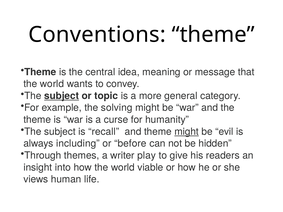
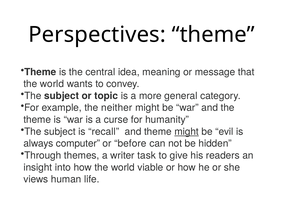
Conventions: Conventions -> Perspectives
subject at (62, 96) underline: present -> none
solving: solving -> neither
including: including -> computer
play: play -> task
